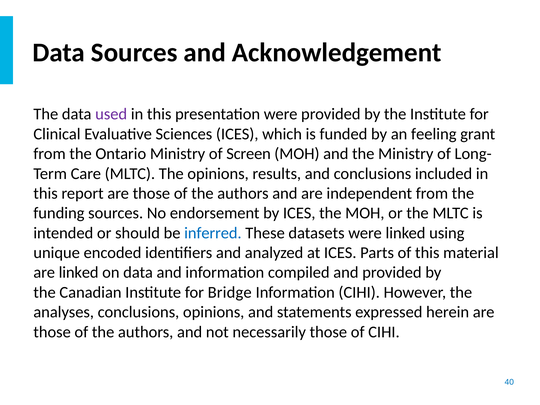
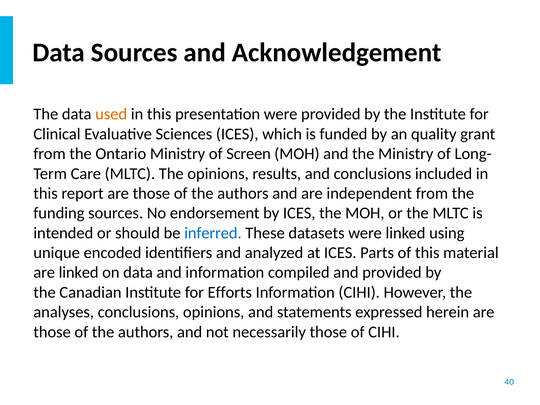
used colour: purple -> orange
feeling: feeling -> quality
Bridge: Bridge -> Efforts
